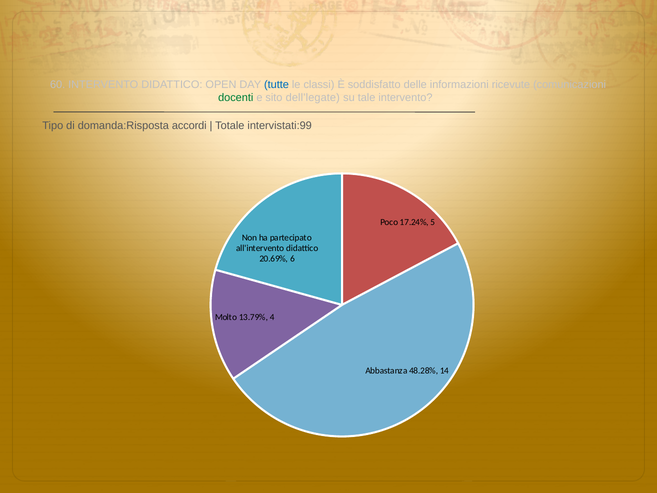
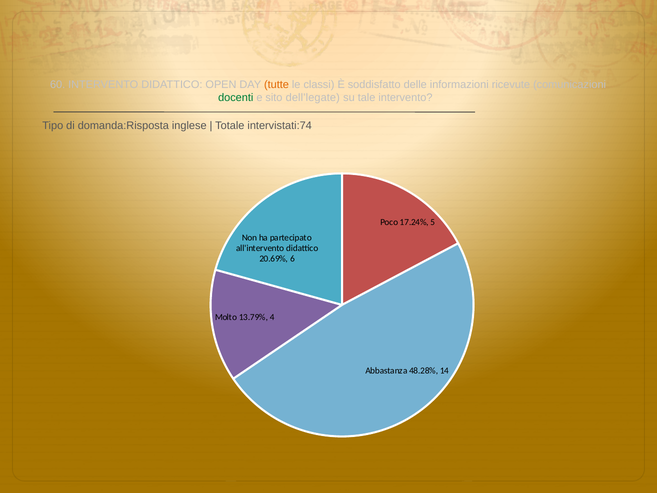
tutte colour: blue -> orange
accordi: accordi -> inglese
intervistati:99: intervistati:99 -> intervistati:74
